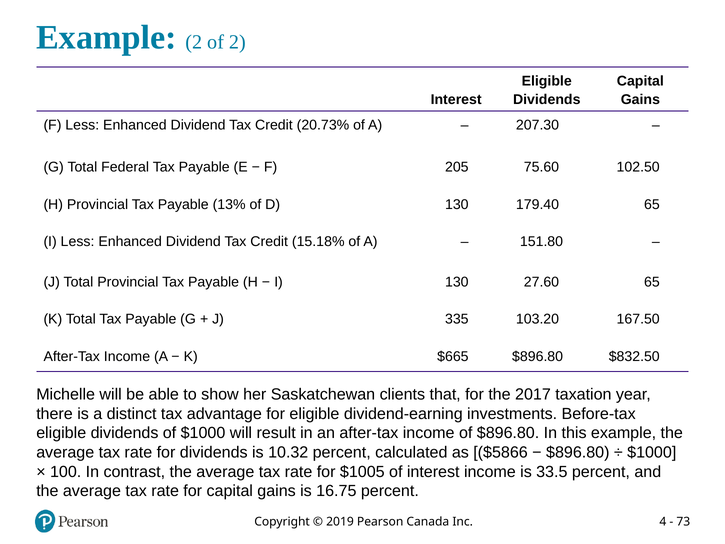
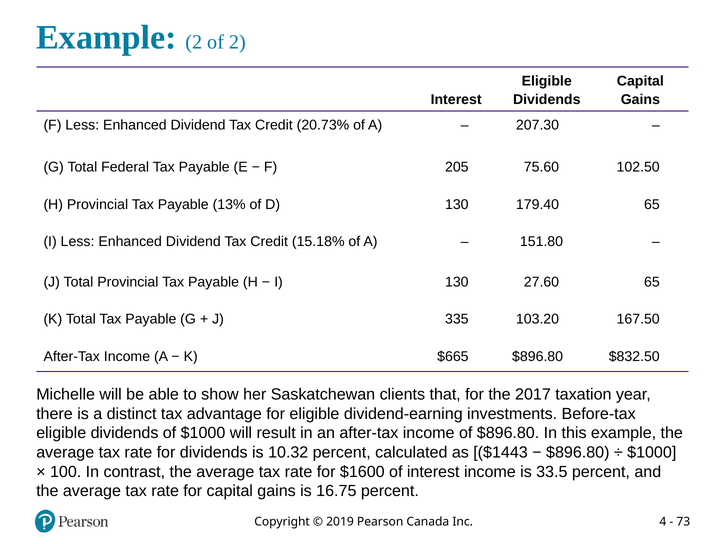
$5866: $5866 -> $1443
$1005: $1005 -> $1600
